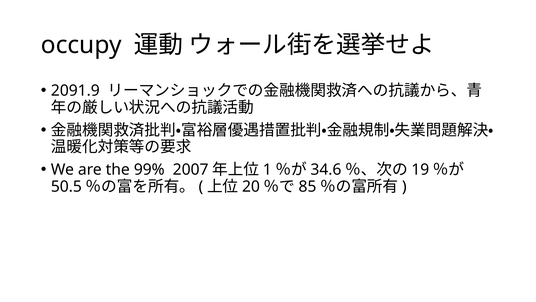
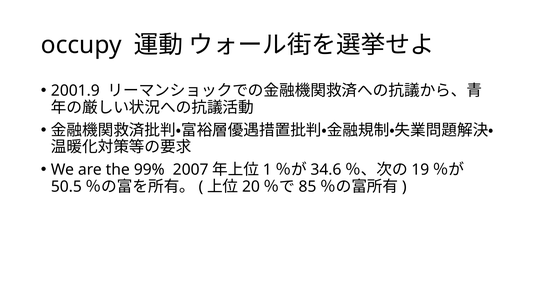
2091.9: 2091.9 -> 2001.9
